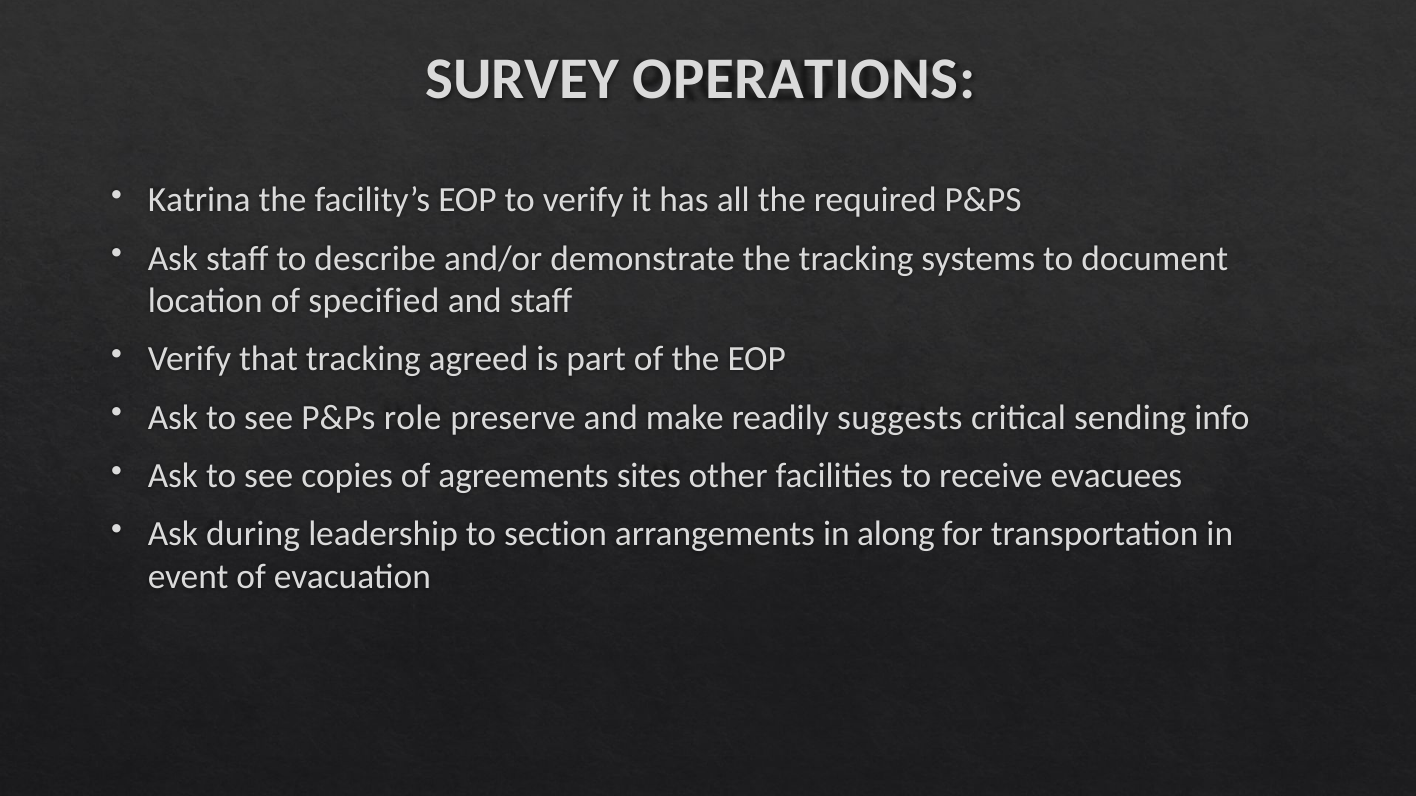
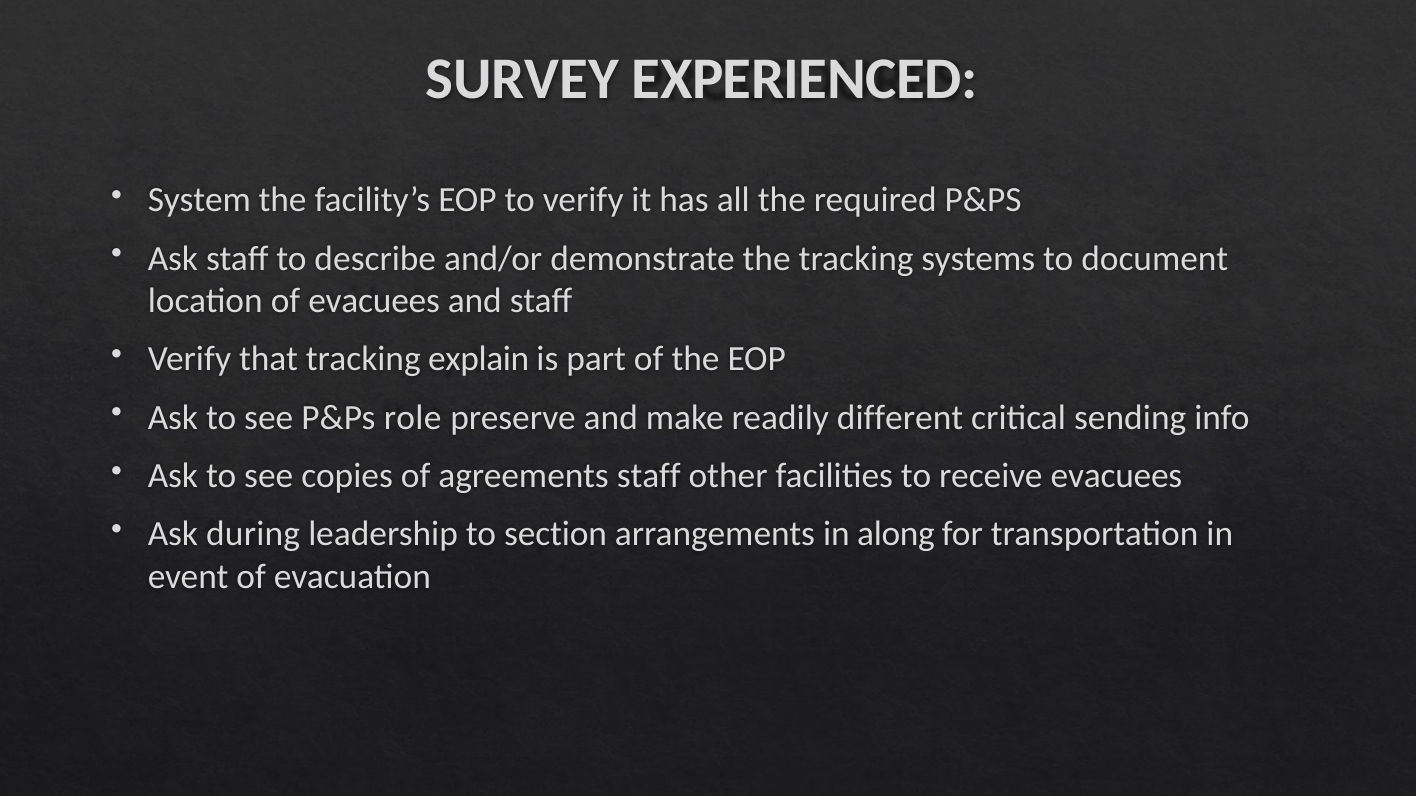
OPERATIONS: OPERATIONS -> EXPERIENCED
Katrina: Katrina -> System
of specified: specified -> evacuees
agreed: agreed -> explain
suggests: suggests -> different
agreements sites: sites -> staff
